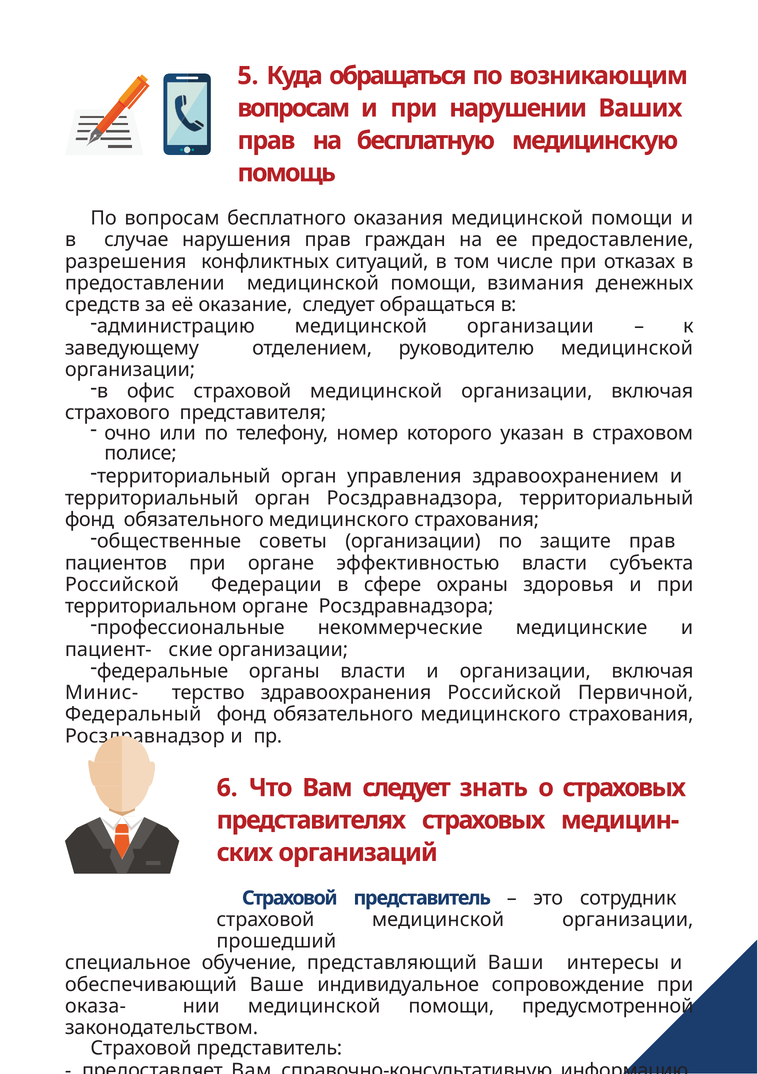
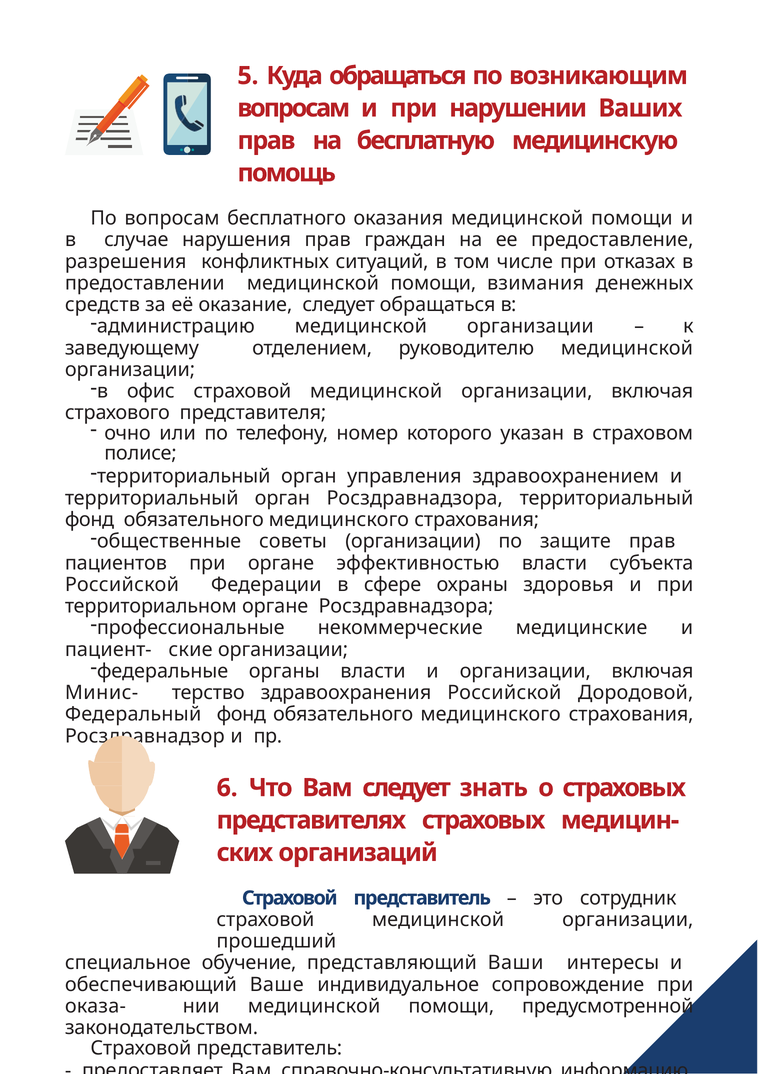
Первичной: Первичной -> Дородовой
